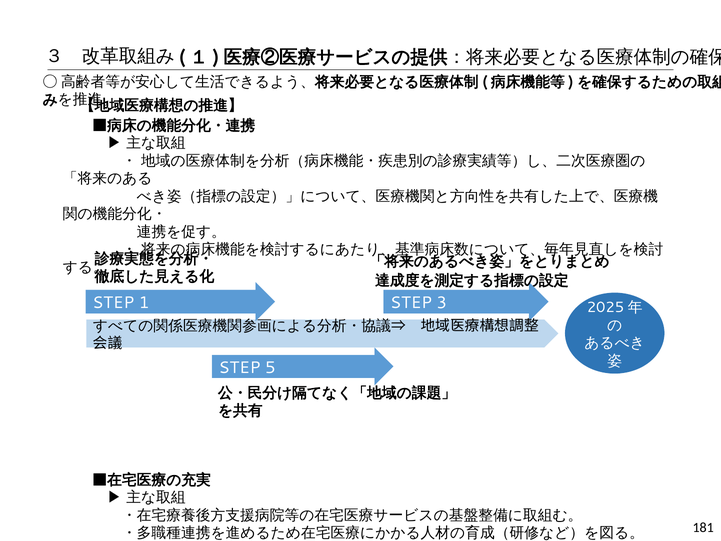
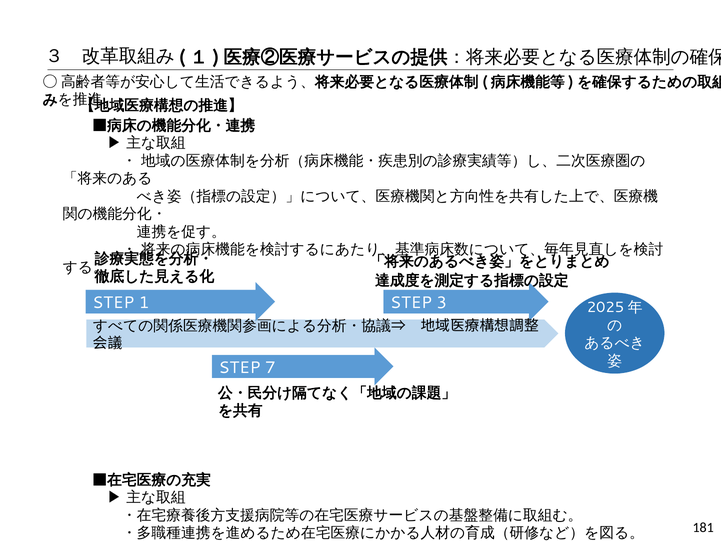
5: 5 -> 7
